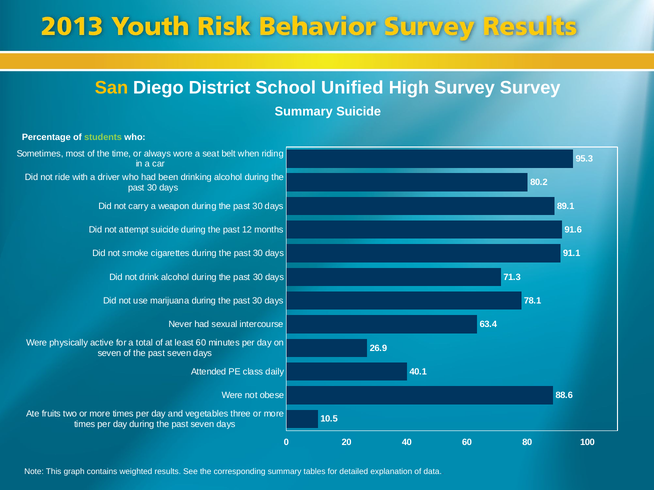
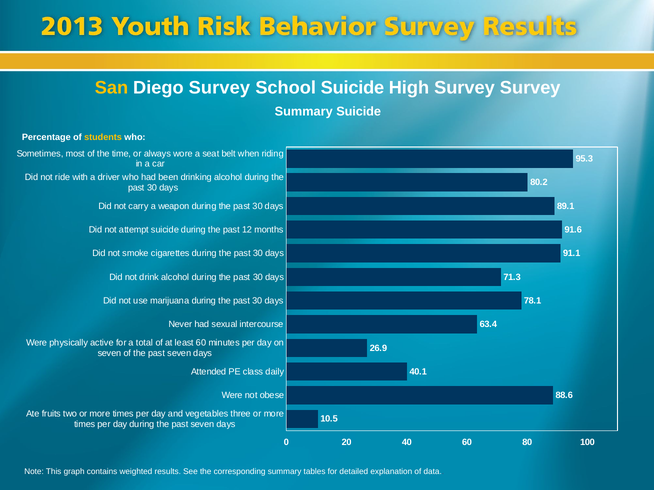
Diego District: District -> Survey
School Unified: Unified -> Suicide
students colour: light green -> yellow
